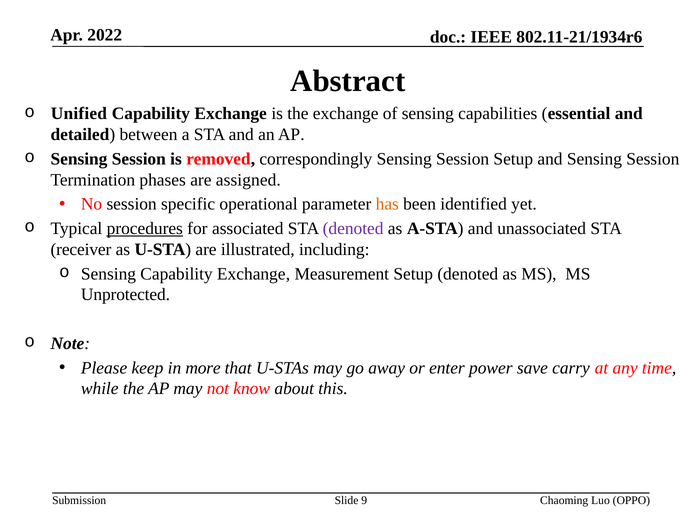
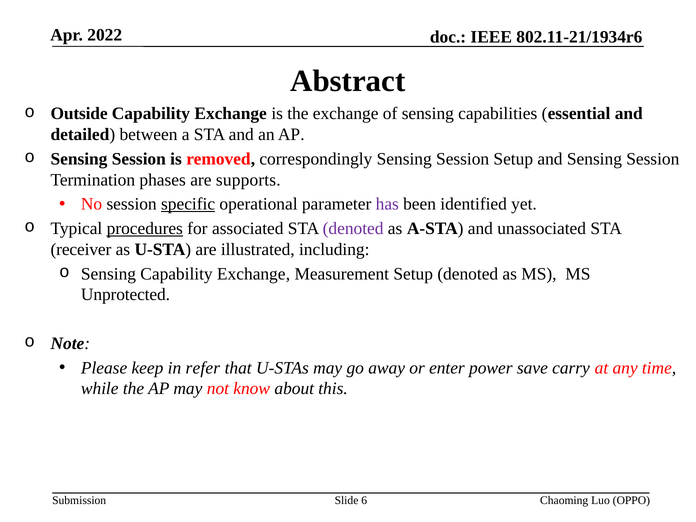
Unified: Unified -> Outside
assigned: assigned -> supports
specific underline: none -> present
has colour: orange -> purple
more: more -> refer
9: 9 -> 6
